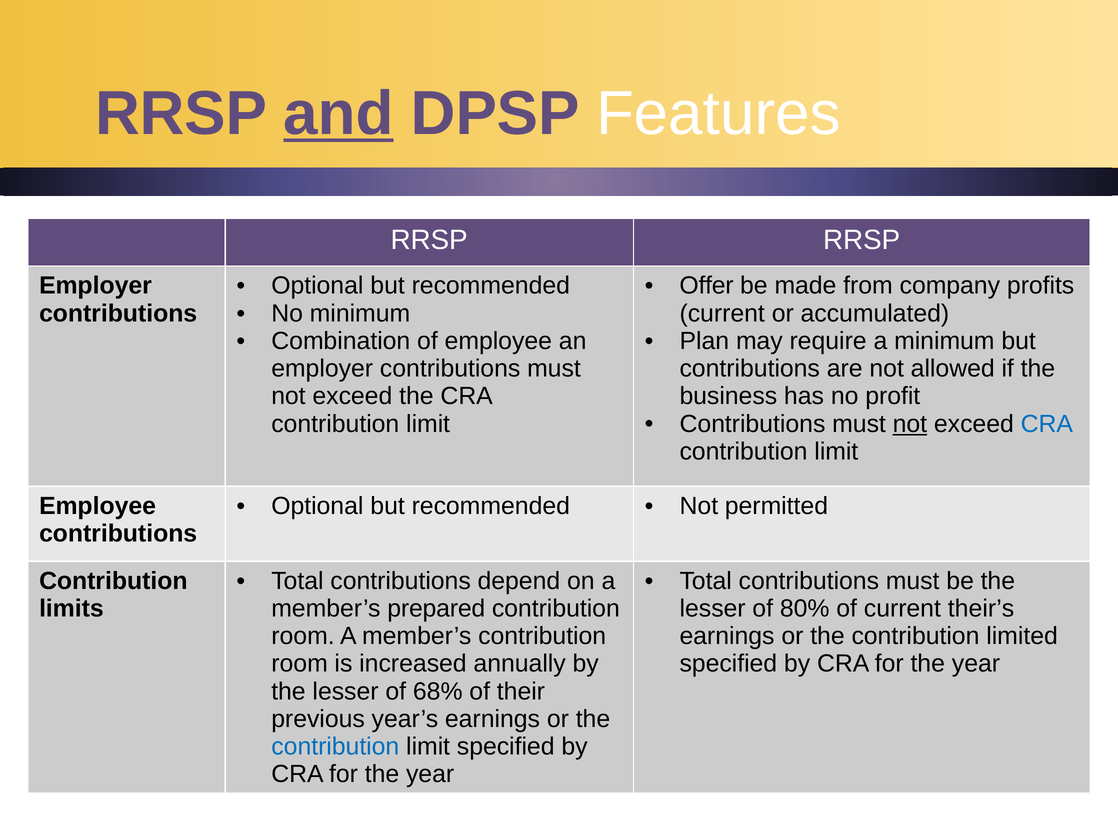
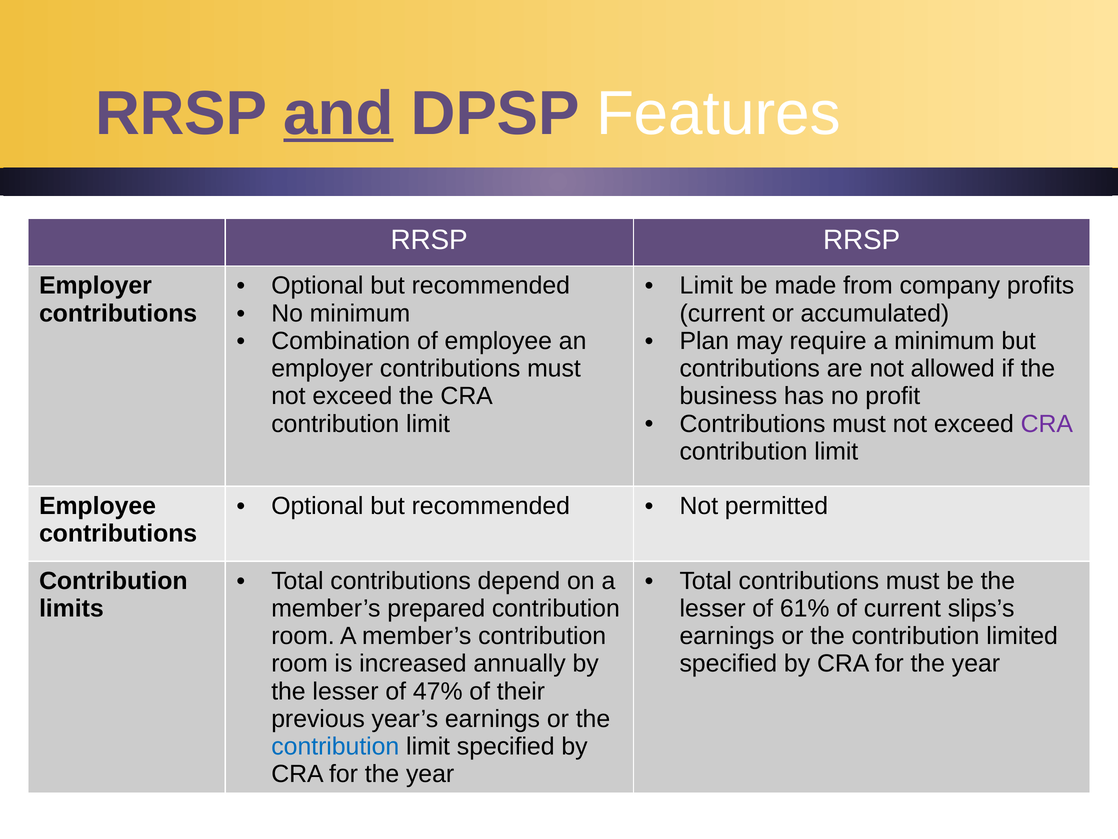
Offer at (707, 286): Offer -> Limit
not at (910, 424) underline: present -> none
CRA at (1047, 424) colour: blue -> purple
80%: 80% -> 61%
their’s: their’s -> slips’s
68%: 68% -> 47%
